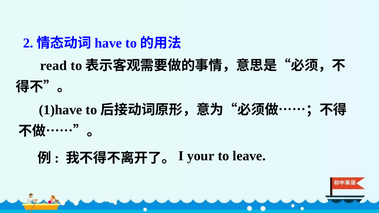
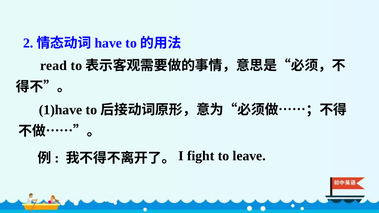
your: your -> fight
